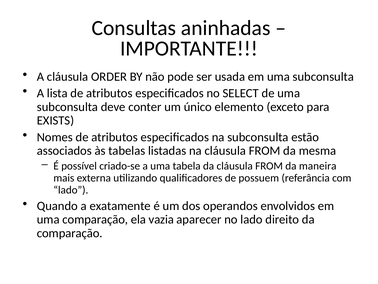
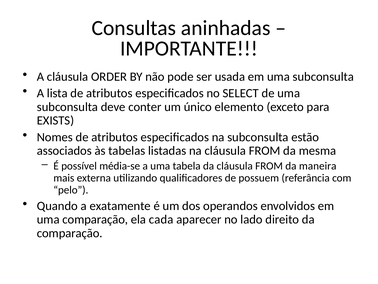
criado-se: criado-se -> média-se
lado at (71, 190): lado -> pelo
vazia: vazia -> cada
